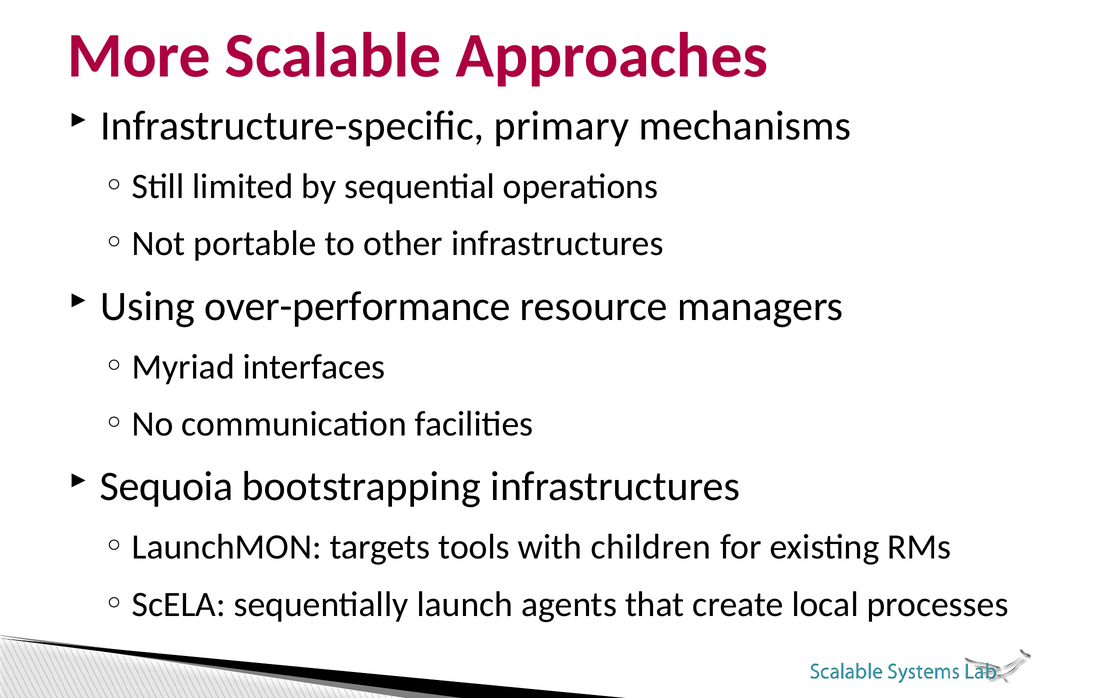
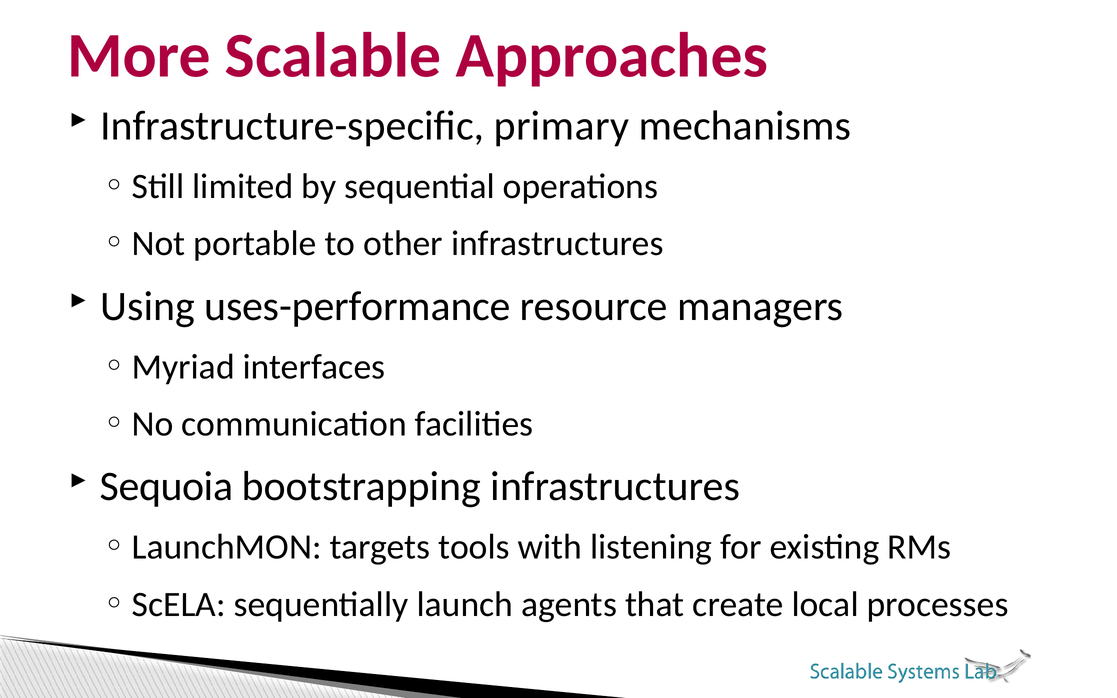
over-performance: over-performance -> uses-performance
children: children -> listening
